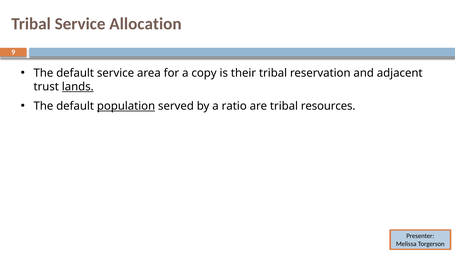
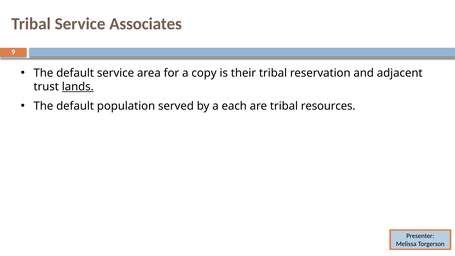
Allocation: Allocation -> Associates
population underline: present -> none
ratio: ratio -> each
